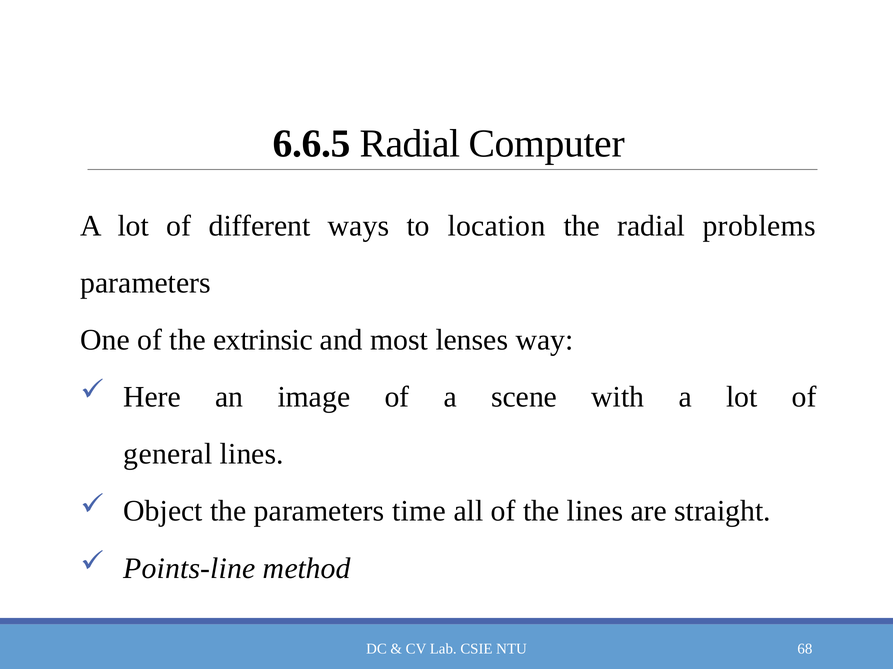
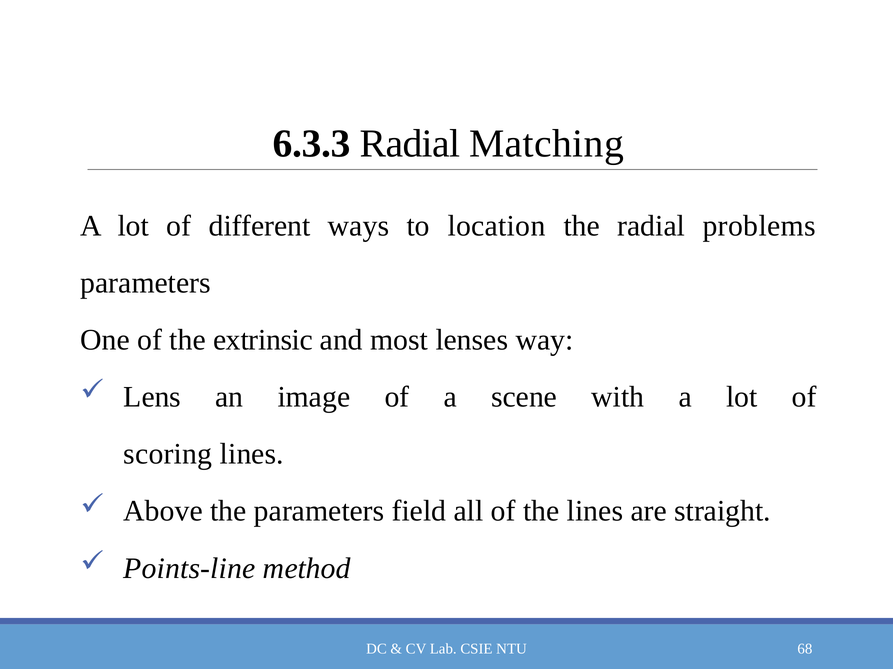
6.6.5: 6.6.5 -> 6.3.3
Computer: Computer -> Matching
Here: Here -> Lens
general: general -> scoring
Object: Object -> Above
time: time -> field
